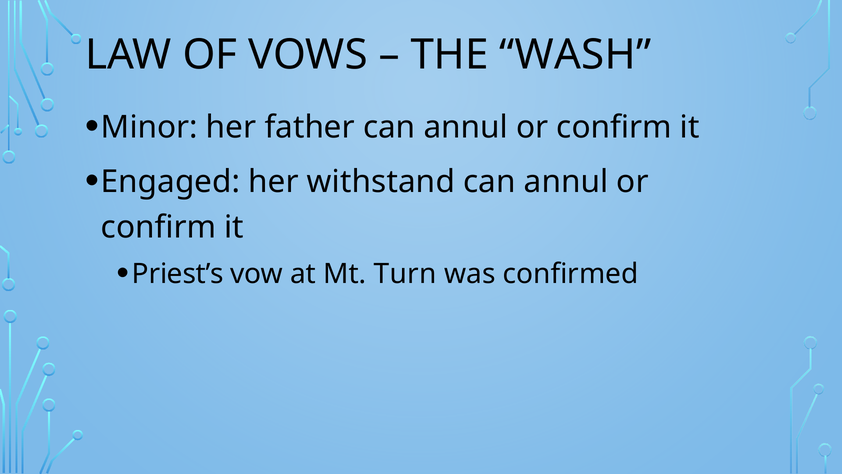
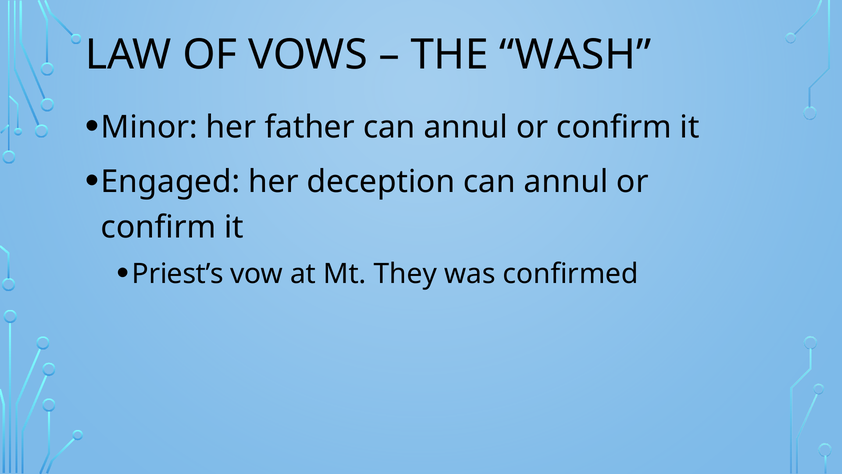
withstand: withstand -> deception
Turn: Turn -> They
